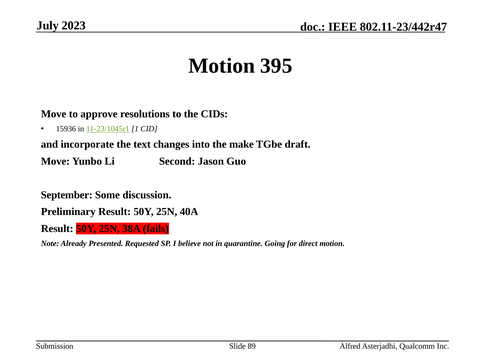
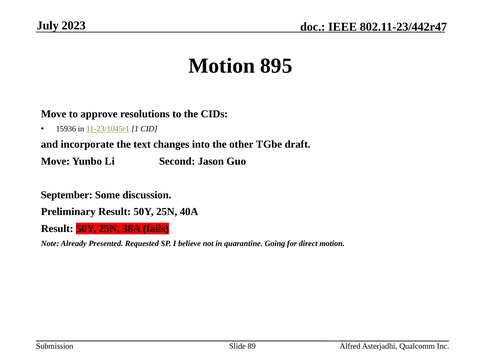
395: 395 -> 895
make: make -> other
